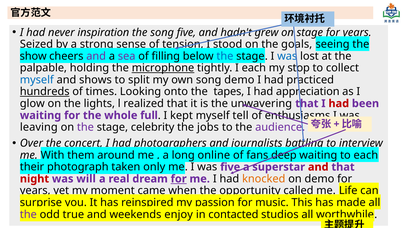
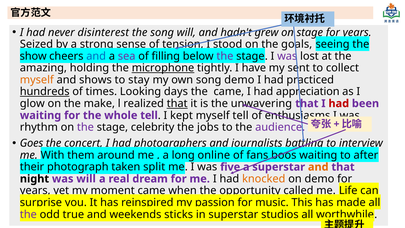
inspiration: inspiration -> disinterest
song five: five -> will
and at (96, 56) colour: purple -> blue
the at (225, 56) colour: blue -> purple
was at (287, 56) colour: blue -> purple
palpable: palpable -> amazing
I each: each -> have
stop: stop -> sent
myself at (37, 80) colour: blue -> orange
split: split -> stay
onto: onto -> days
the tapes: tapes -> came
lights: lights -> make
that at (177, 103) underline: none -> present
whole full: full -> tell
leaving: leaving -> rhythm
Over: Over -> Goes
deep: deep -> boos
to each: each -> after
only: only -> split
and at (318, 167) colour: red -> orange
night colour: red -> black
for at (179, 179) underline: present -> none
enjoy: enjoy -> sticks
in contacted: contacted -> superstar
